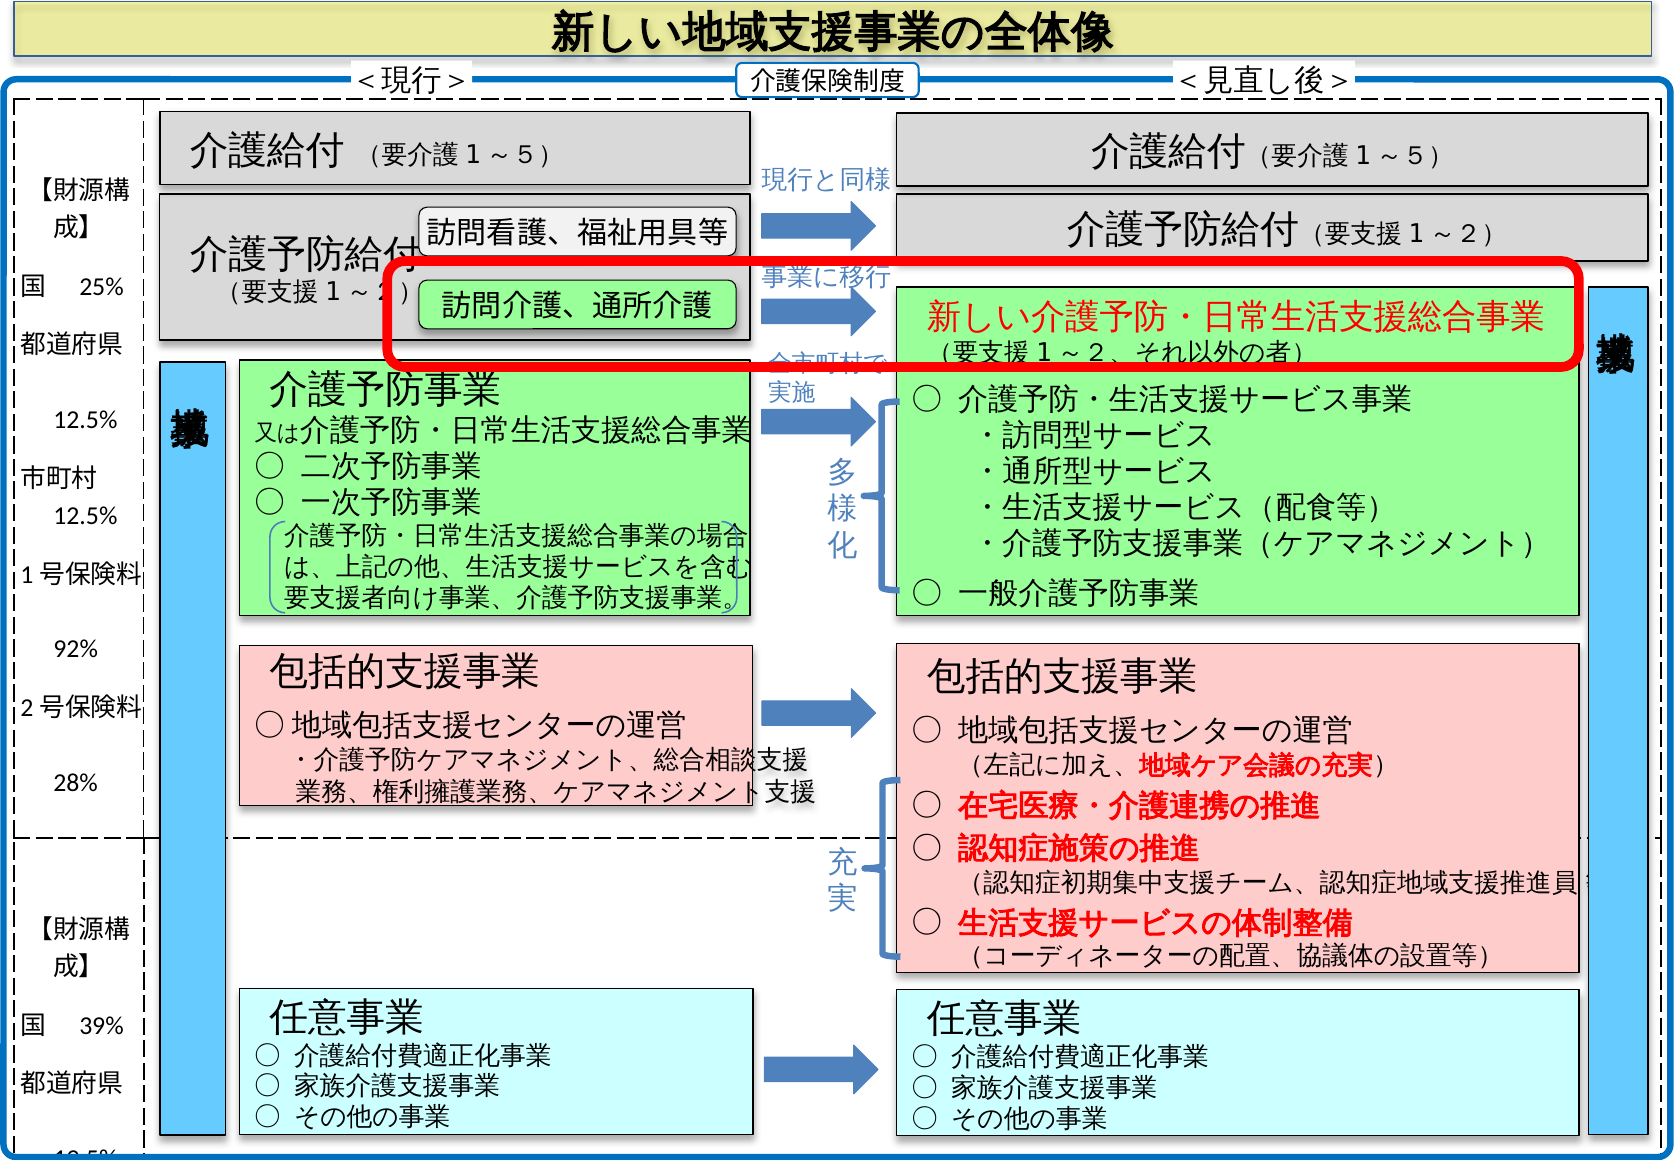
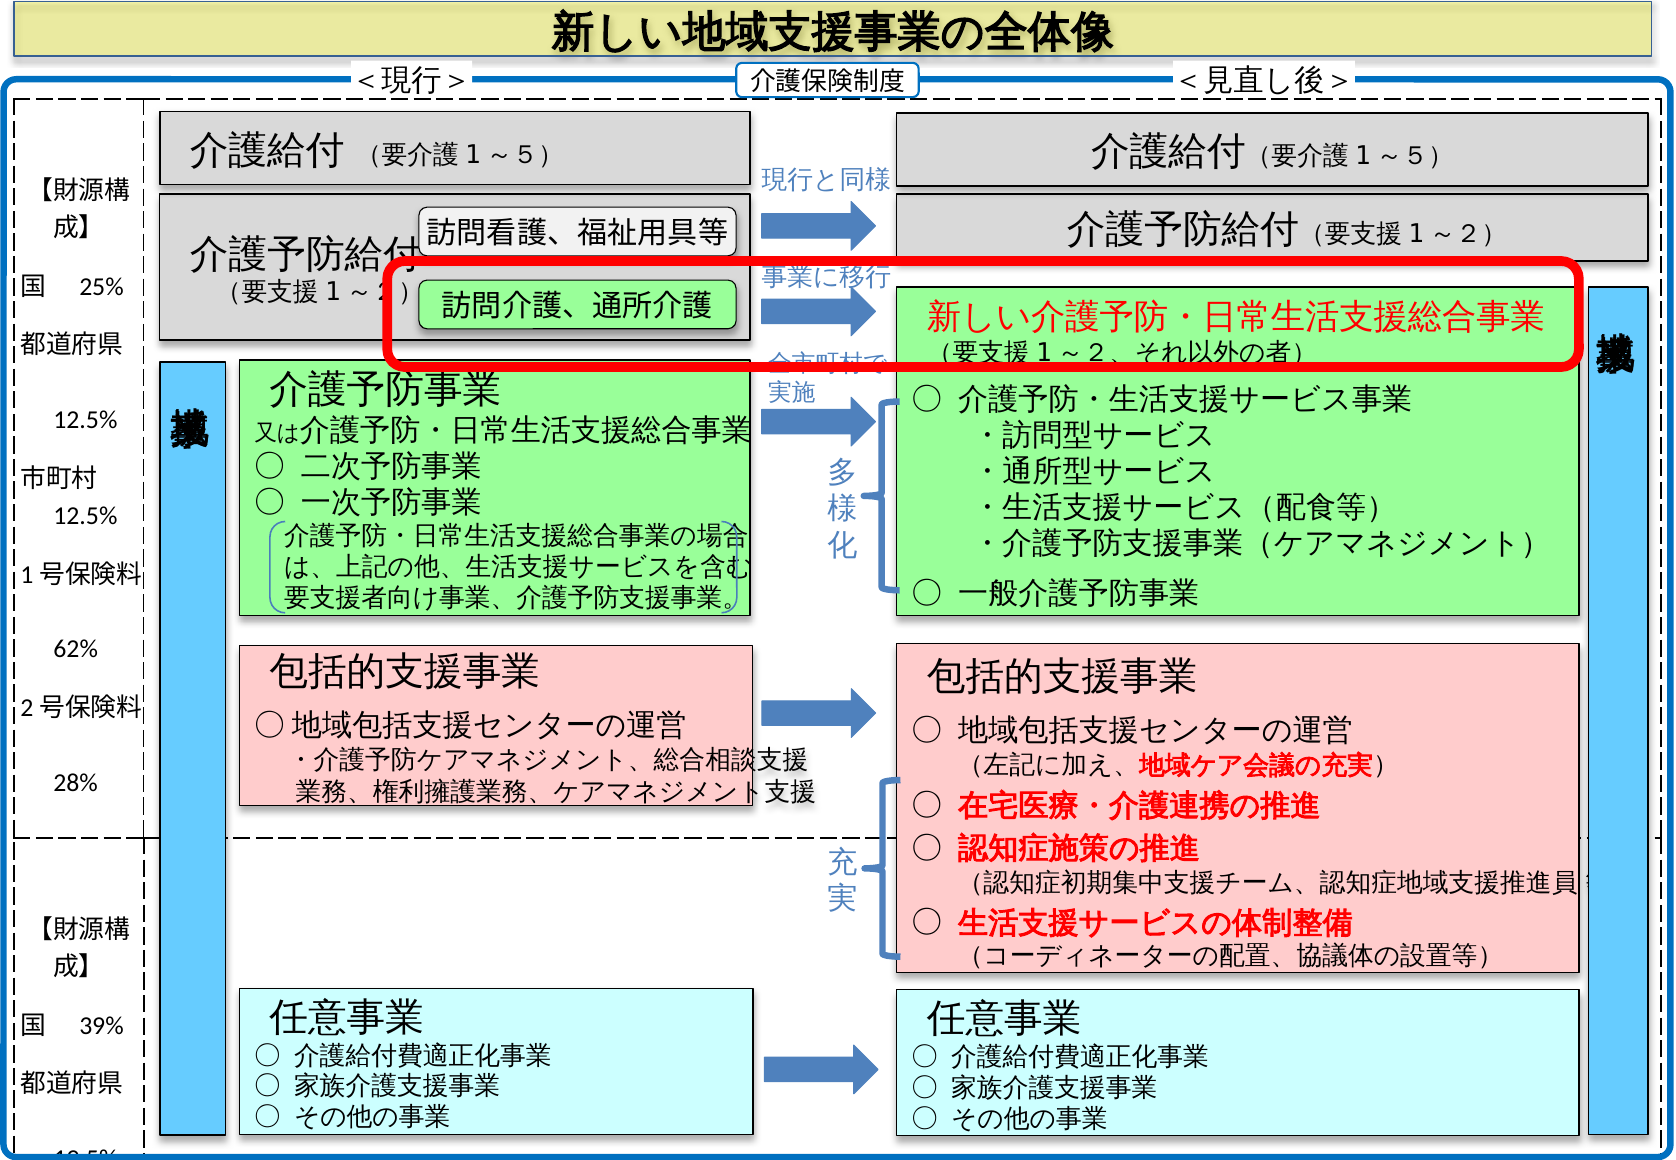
92%: 92% -> 62%
